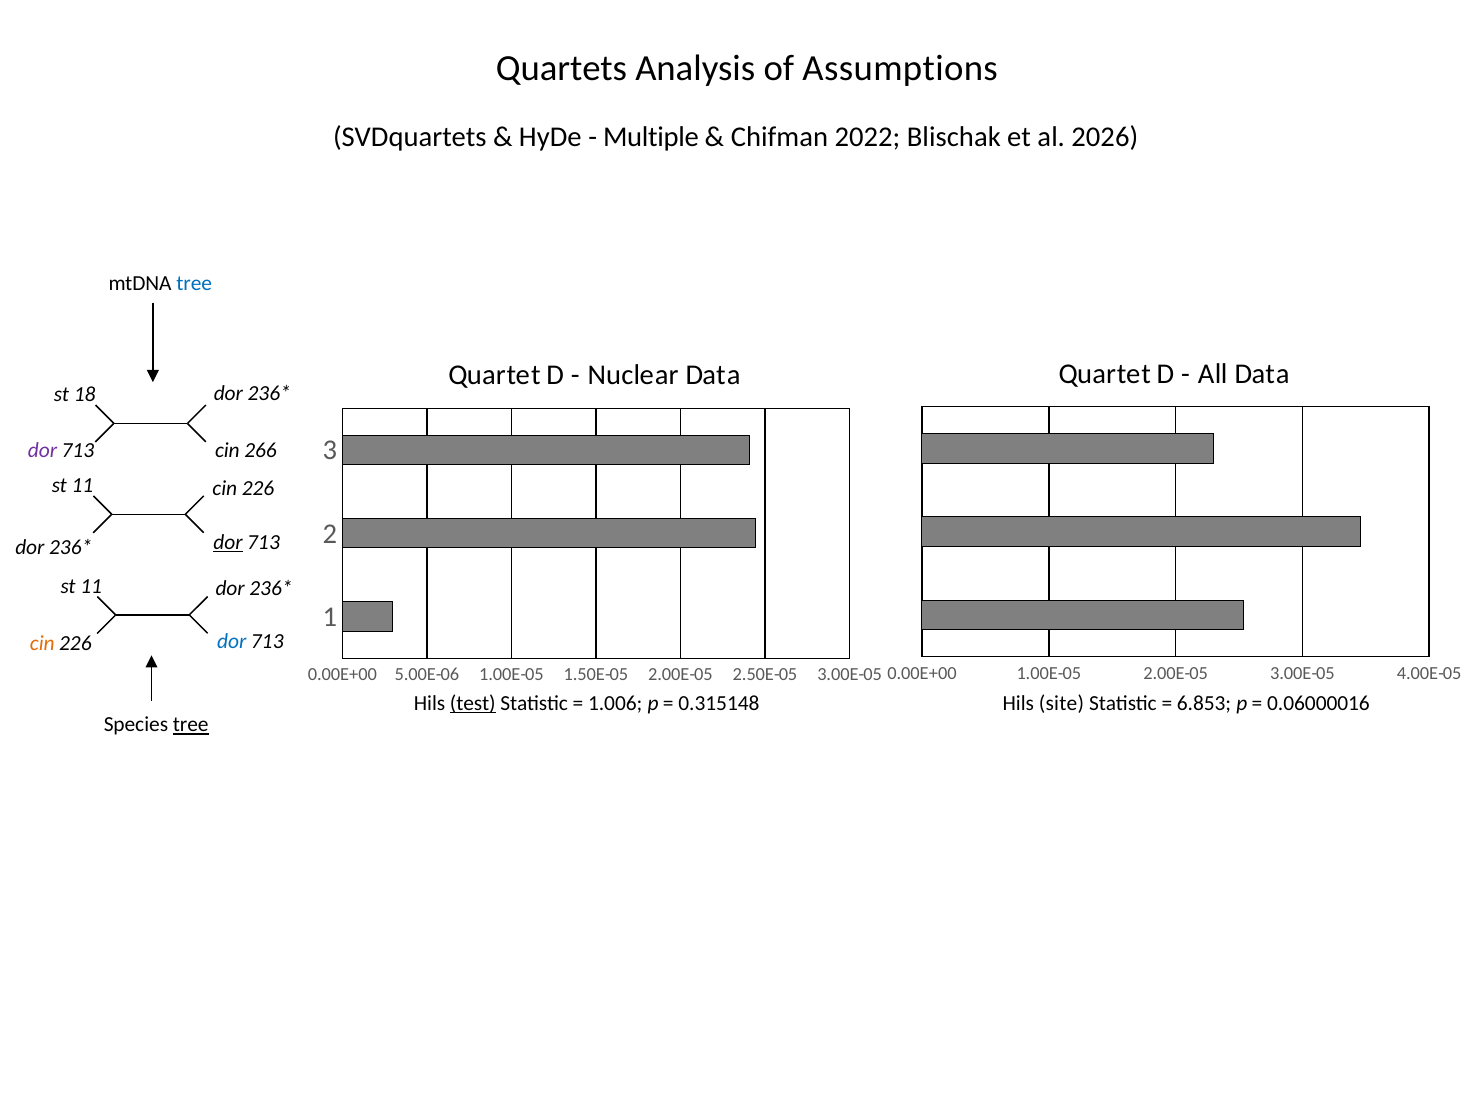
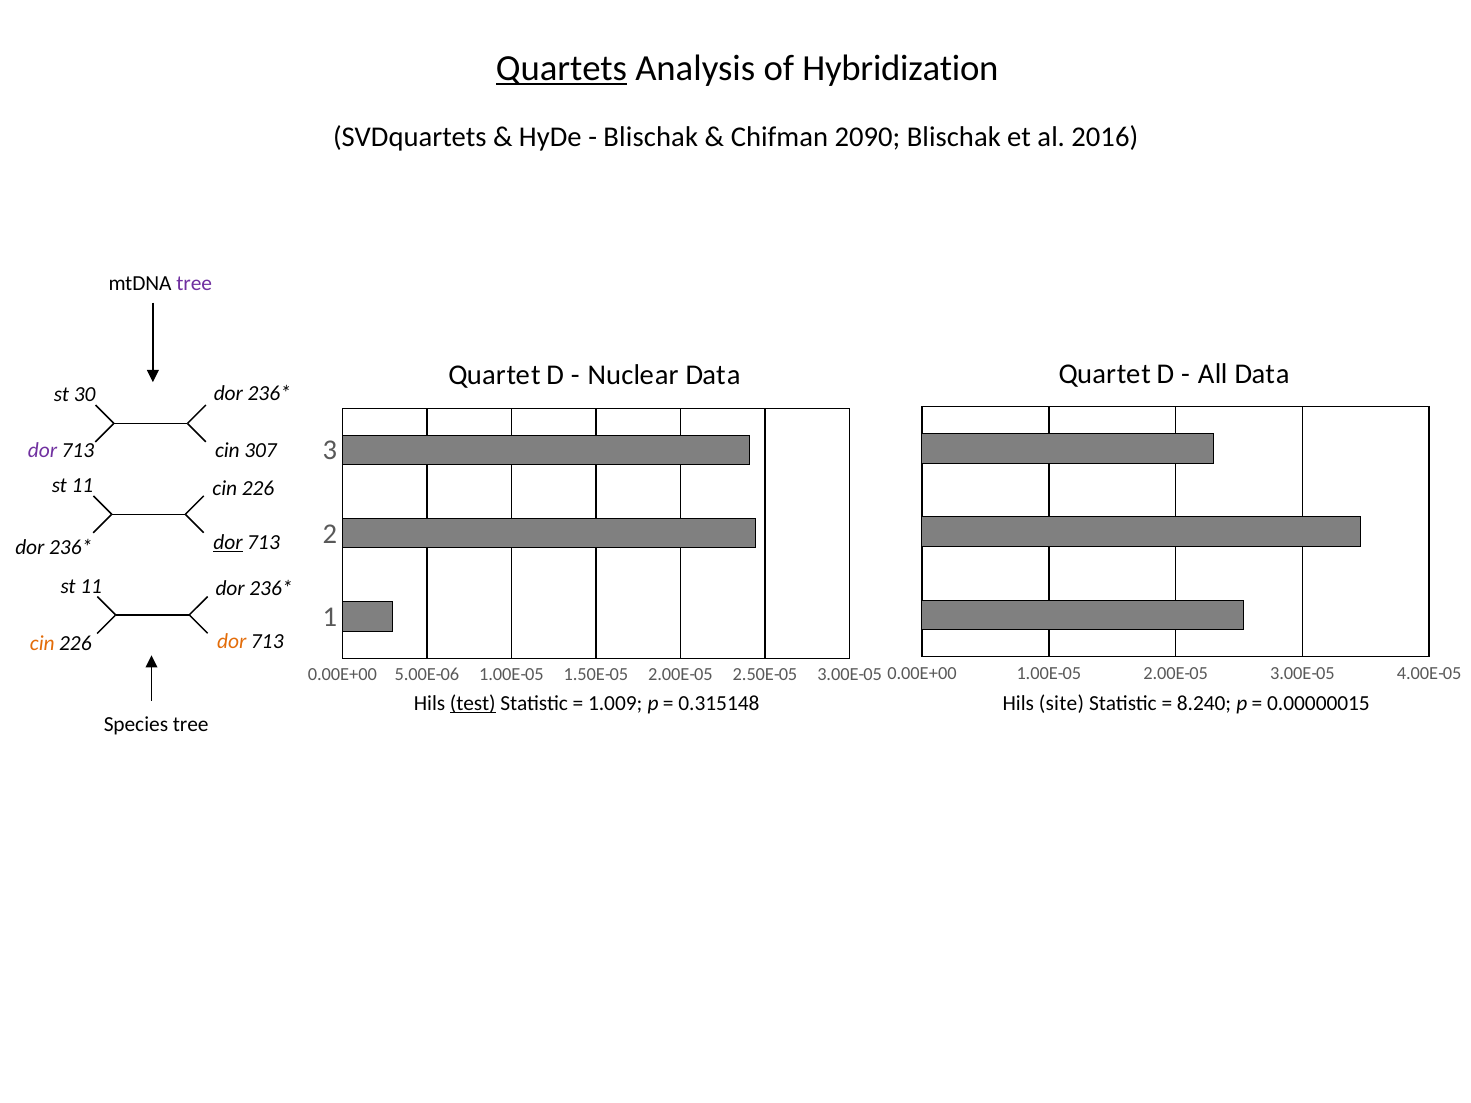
Quartets underline: none -> present
Assumptions: Assumptions -> Hybridization
Multiple at (651, 137): Multiple -> Blischak
2022: 2022 -> 2090
2026: 2026 -> 2016
tree at (194, 284) colour: blue -> purple
18: 18 -> 30
266: 266 -> 307
dor at (232, 642) colour: blue -> orange
1.006: 1.006 -> 1.009
6.853: 6.853 -> 8.240
0.06000016: 0.06000016 -> 0.00000015
tree at (191, 725) underline: present -> none
